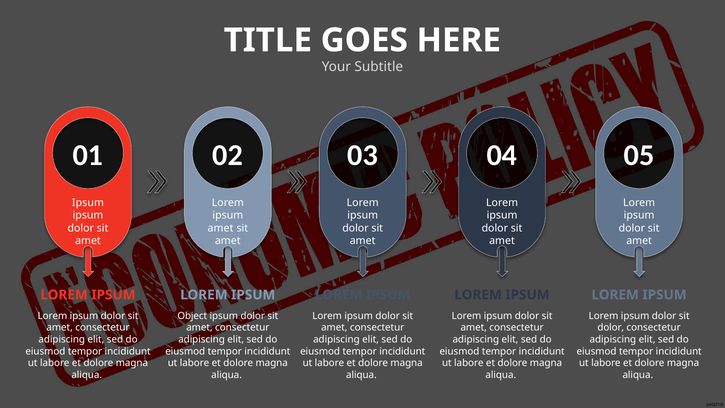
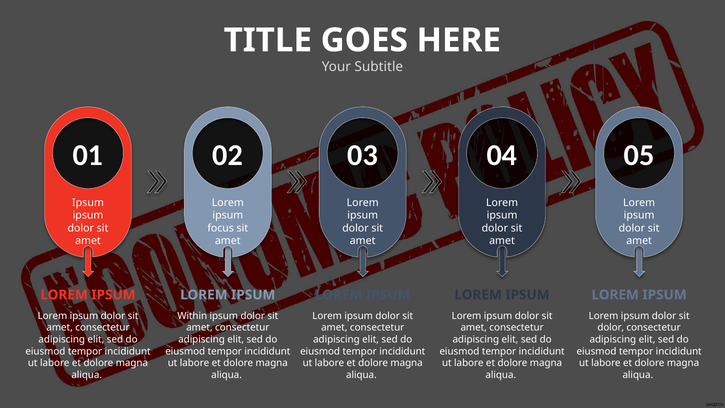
amet at (221, 228): amet -> focus
Object: Object -> Within
